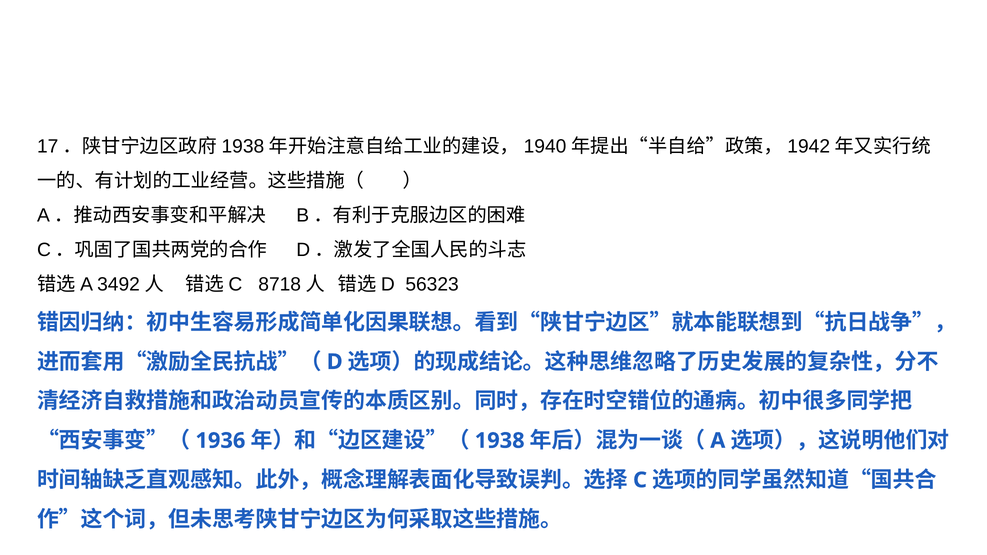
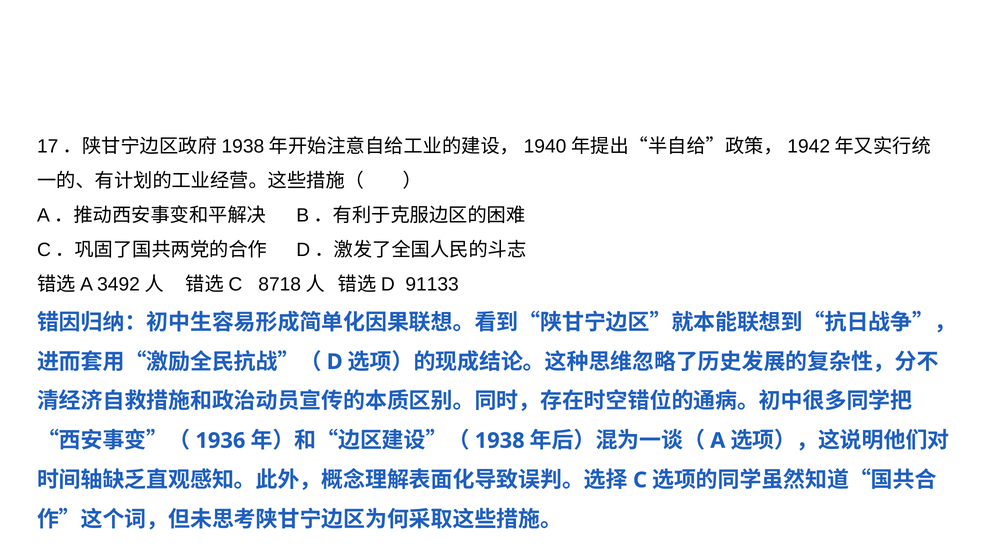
56323: 56323 -> 91133
